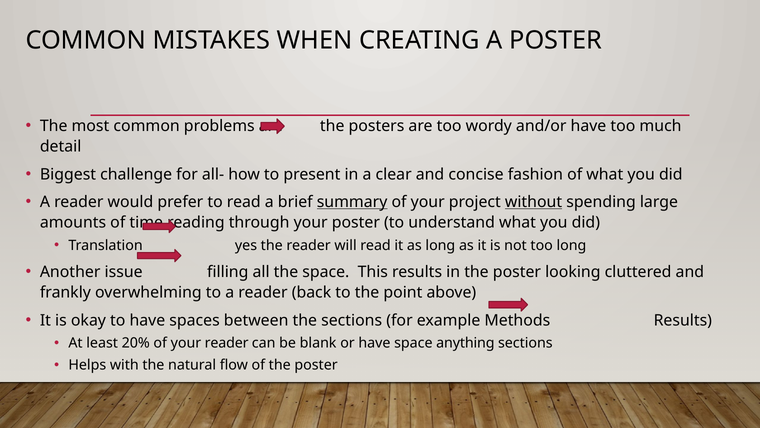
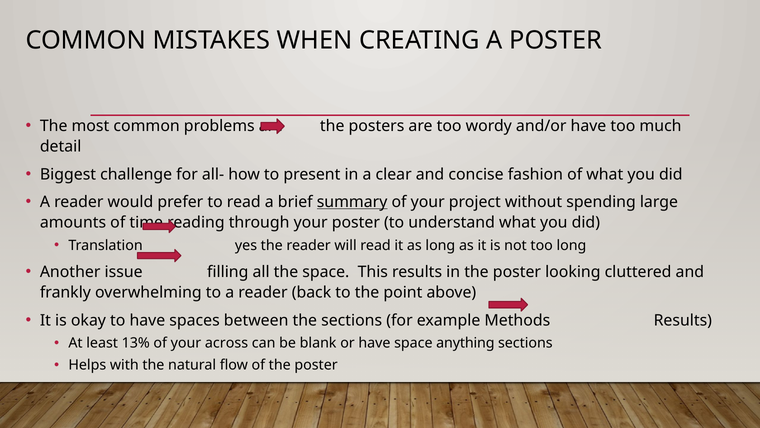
without underline: present -> none
20%: 20% -> 13%
your reader: reader -> across
